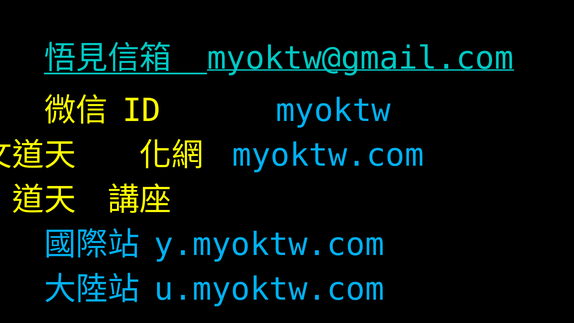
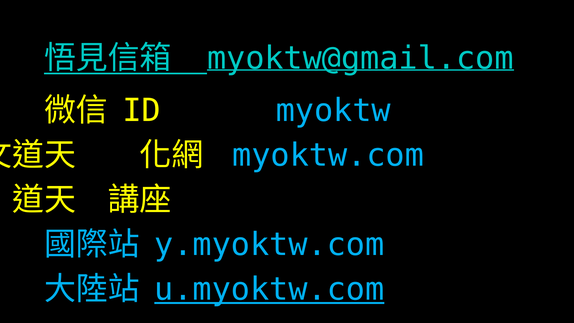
u.myoktw.com underline: none -> present
